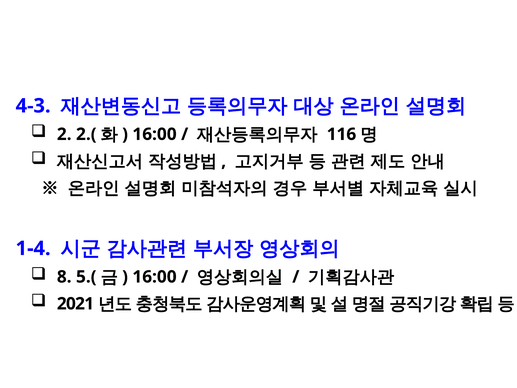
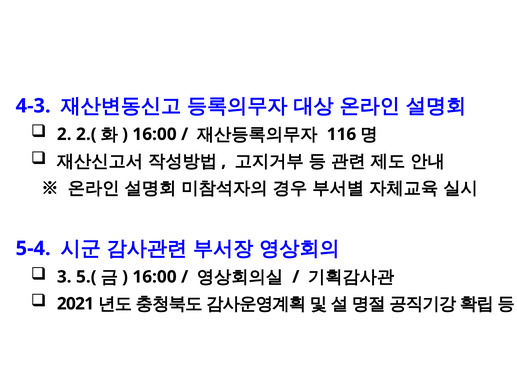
1-4: 1-4 -> 5-4
8: 8 -> 3
